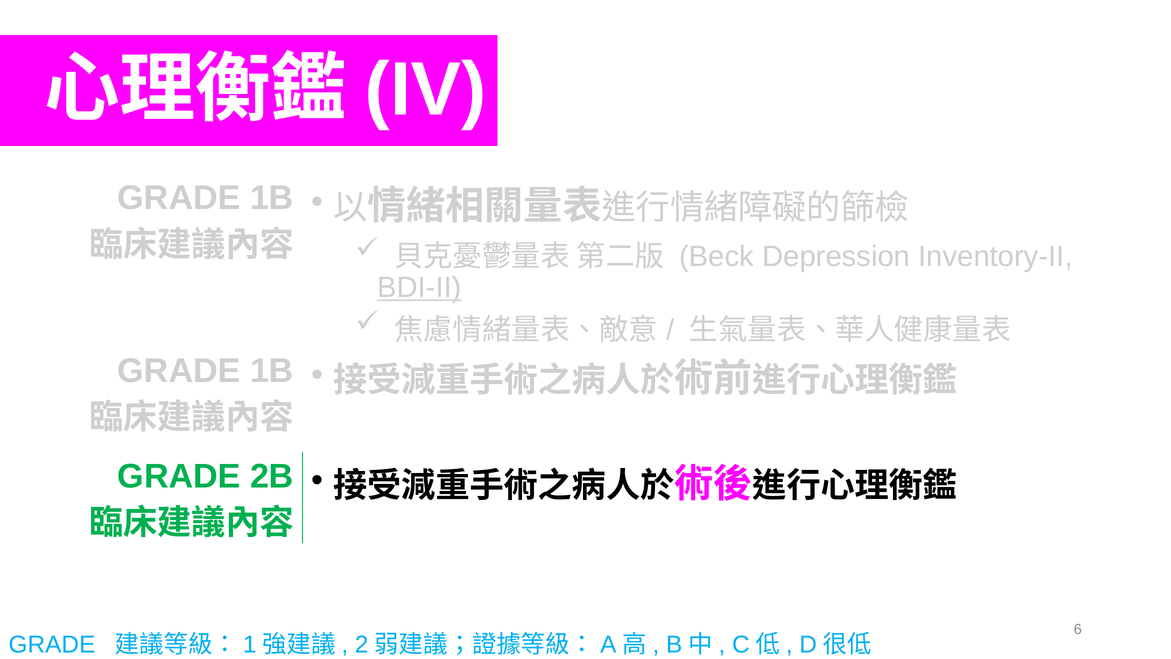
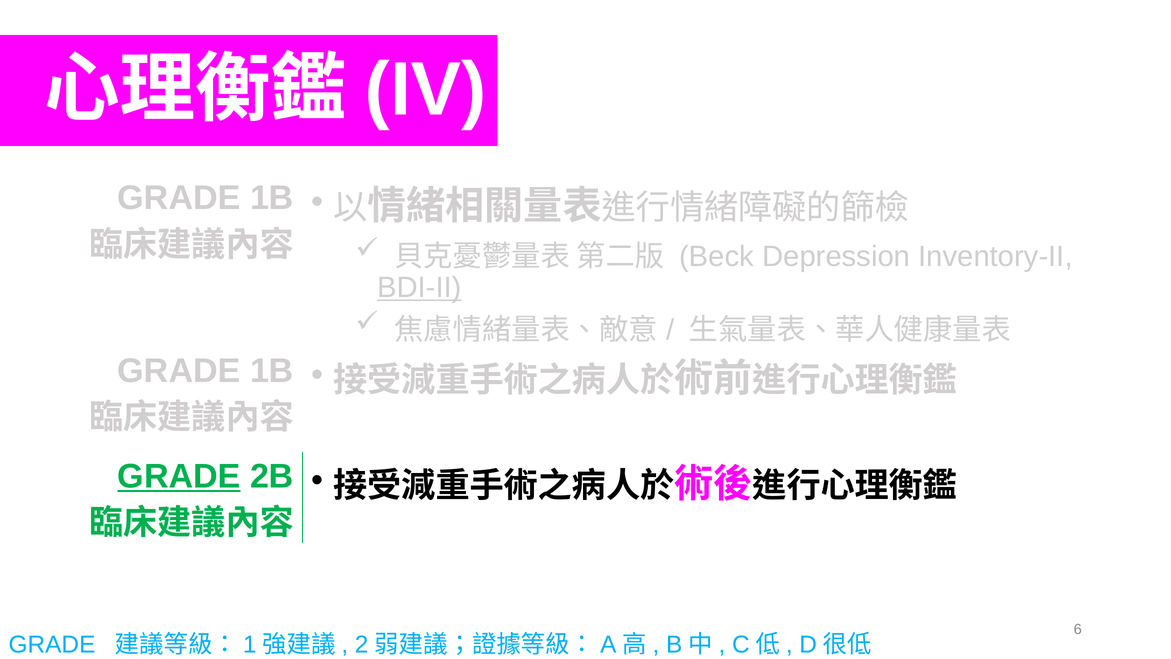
GRADE at (179, 476) underline: none -> present
